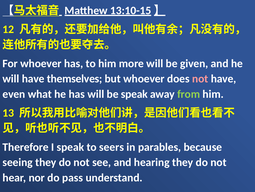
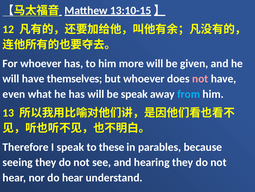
from colour: light green -> light blue
seers: seers -> these
do pass: pass -> hear
